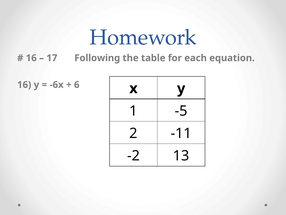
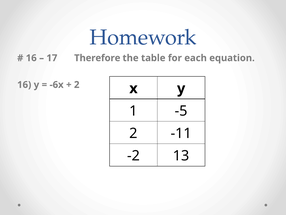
Following: Following -> Therefore
6 at (77, 85): 6 -> 2
